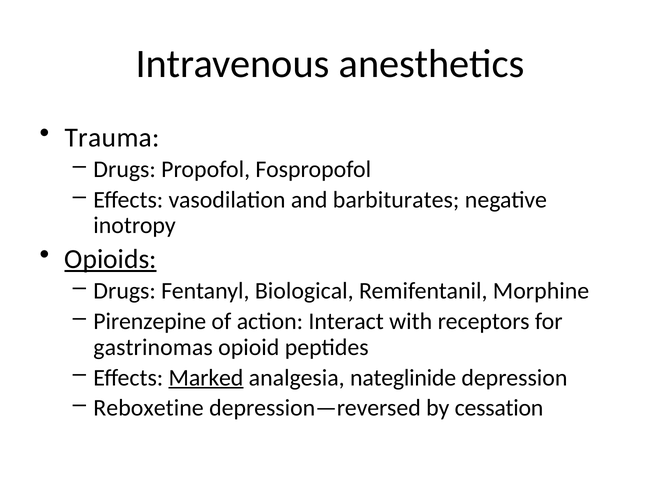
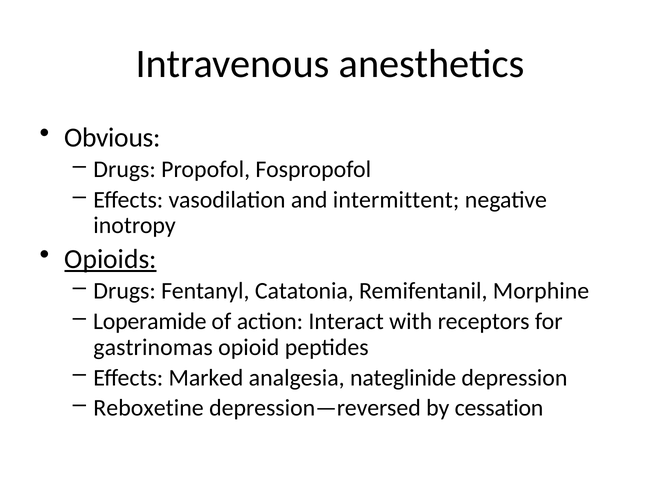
Trauma: Trauma -> Obvious
barbiturates: barbiturates -> intermittent
Biological: Biological -> Catatonia
Pirenzepine: Pirenzepine -> Loperamide
Marked underline: present -> none
